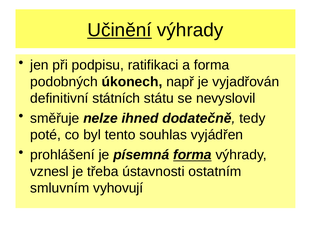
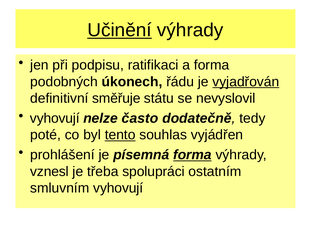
např: např -> řádu
vyjadřován underline: none -> present
státních: státních -> směřuje
směřuje at (55, 118): směřuje -> vyhovují
ihned: ihned -> často
tento underline: none -> present
ústavnosti: ústavnosti -> spolupráci
